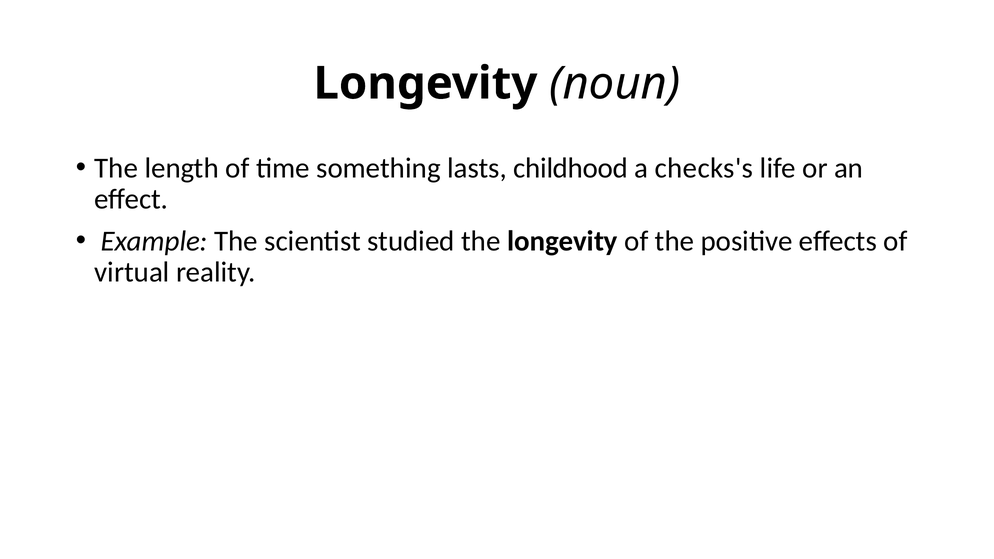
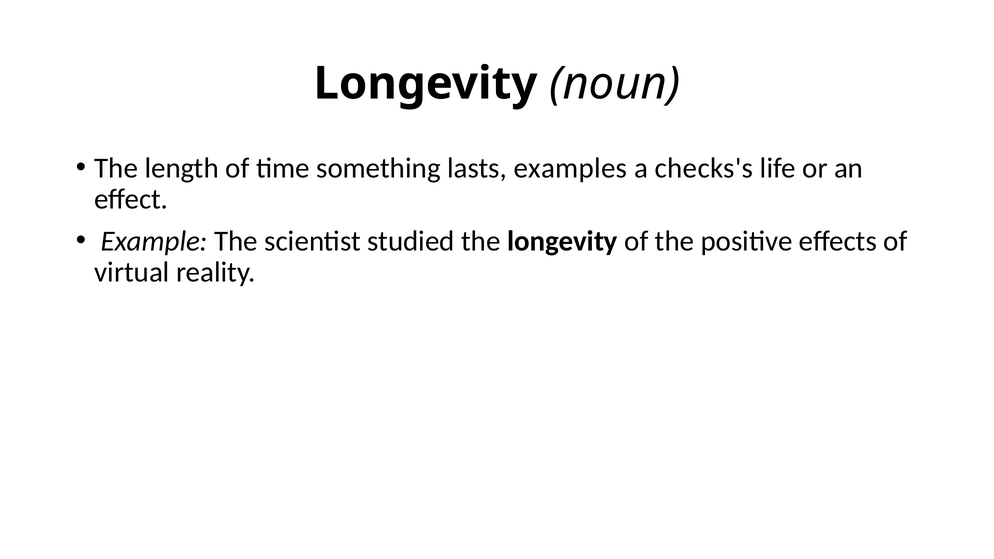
childhood: childhood -> examples
